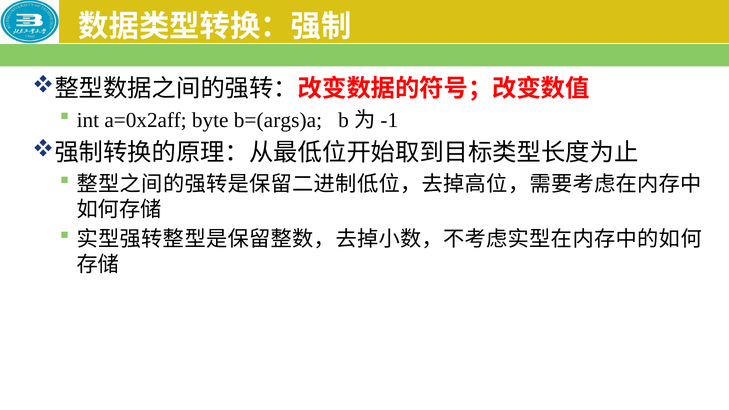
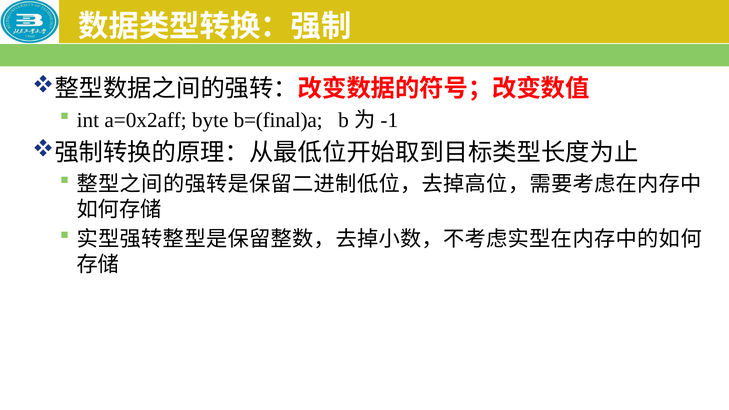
b=(args)a: b=(args)a -> b=(final)a
